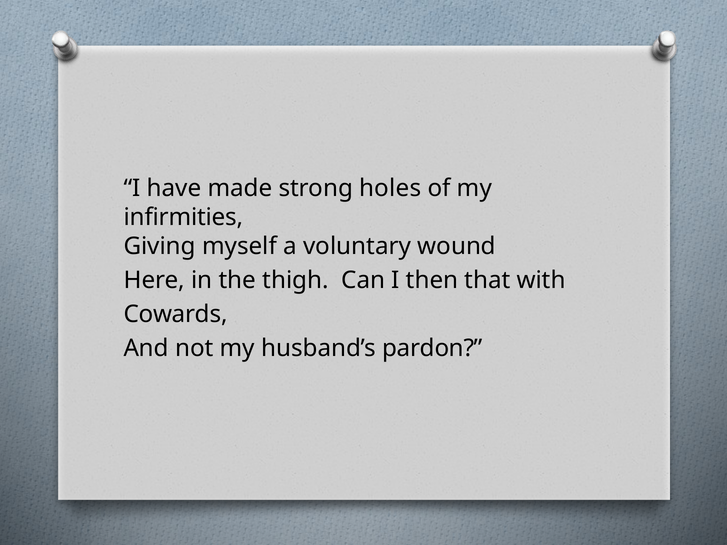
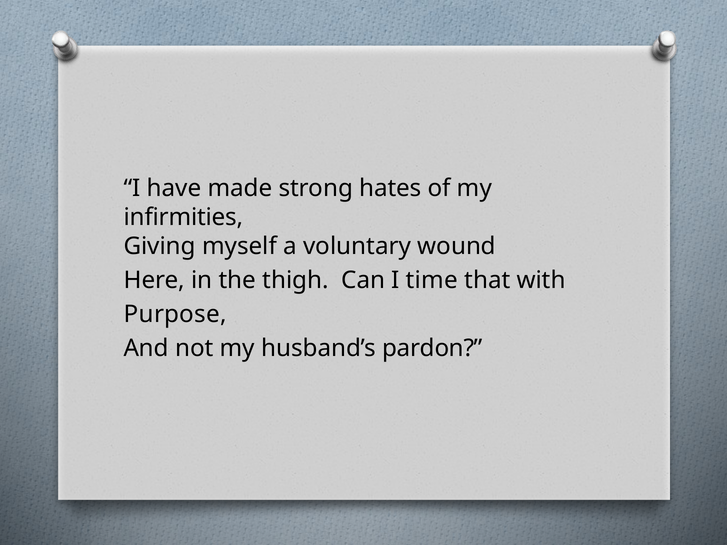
holes: holes -> hates
then: then -> time
Cowards: Cowards -> Purpose
